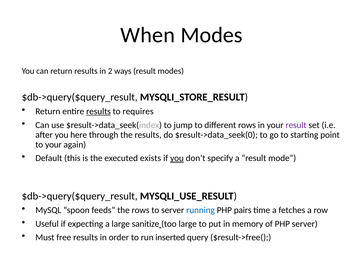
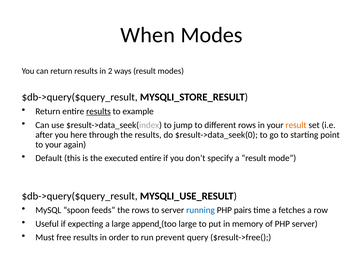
requires: requires -> example
result at (296, 125) colour: purple -> orange
executed exists: exists -> entire
you at (177, 158) underline: present -> none
sanitize: sanitize -> append
inserted: inserted -> prevent
